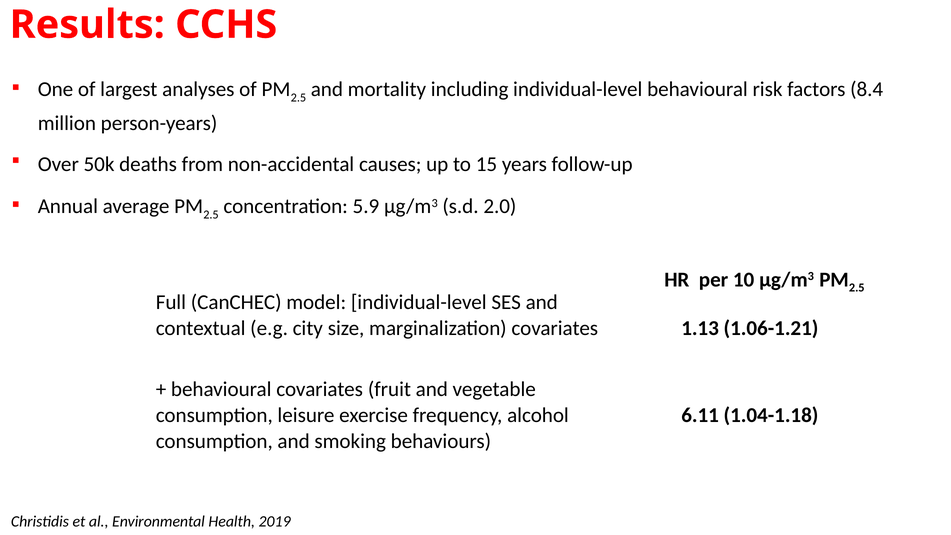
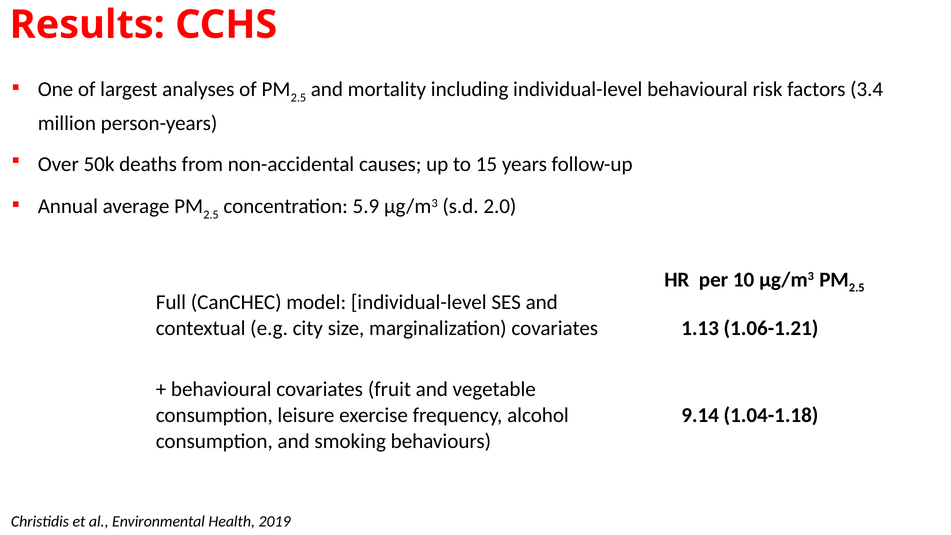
8.4: 8.4 -> 3.4
6.11: 6.11 -> 9.14
